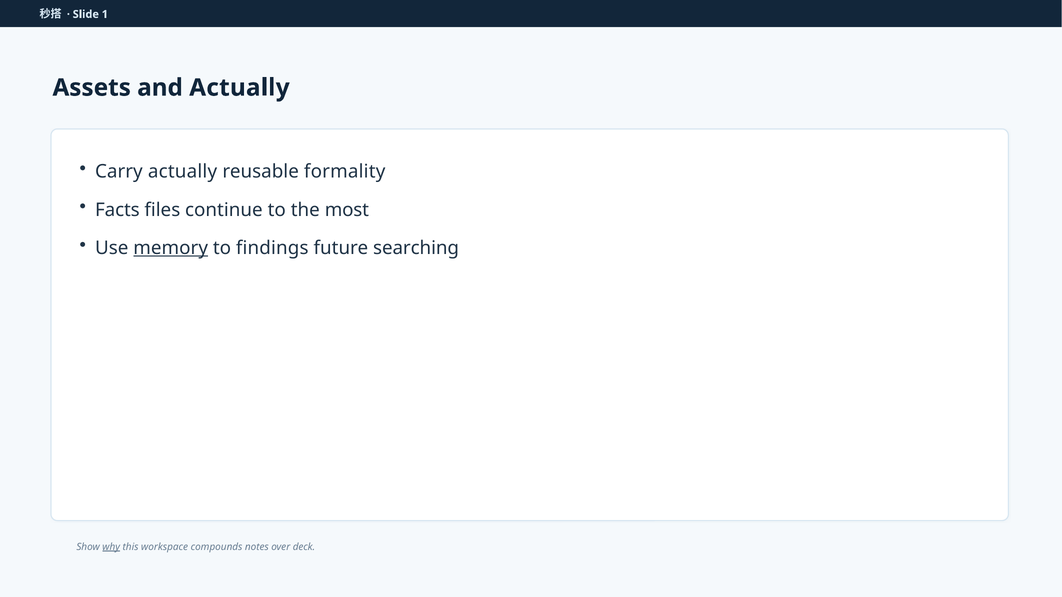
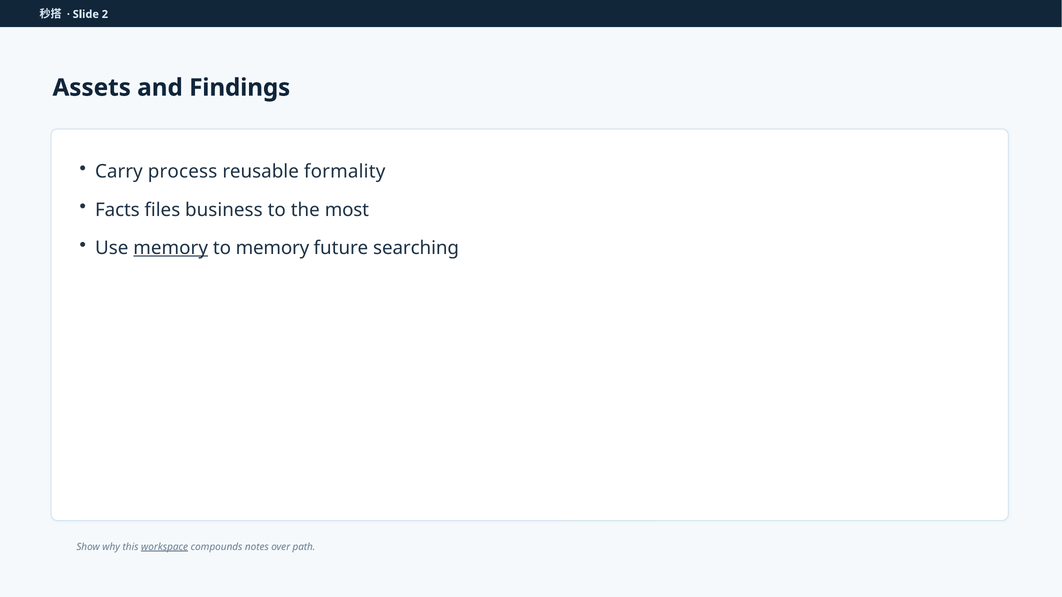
1: 1 -> 2
and Actually: Actually -> Findings
Carry actually: actually -> process
continue: continue -> business
to findings: findings -> memory
why underline: present -> none
workspace underline: none -> present
deck: deck -> path
